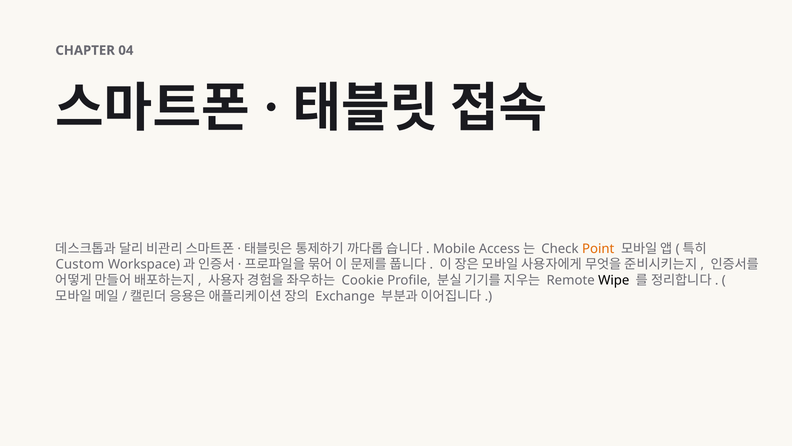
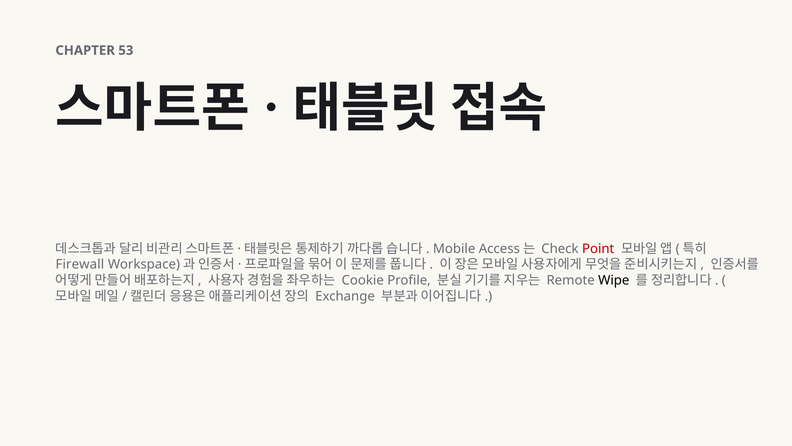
04: 04 -> 53
Point colour: orange -> red
Custom: Custom -> Firewall
